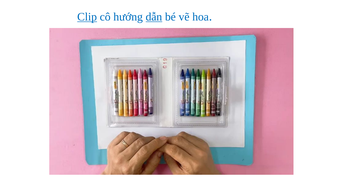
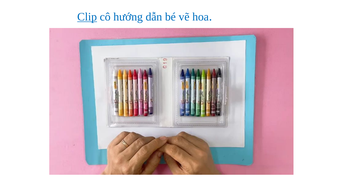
dẫn underline: present -> none
